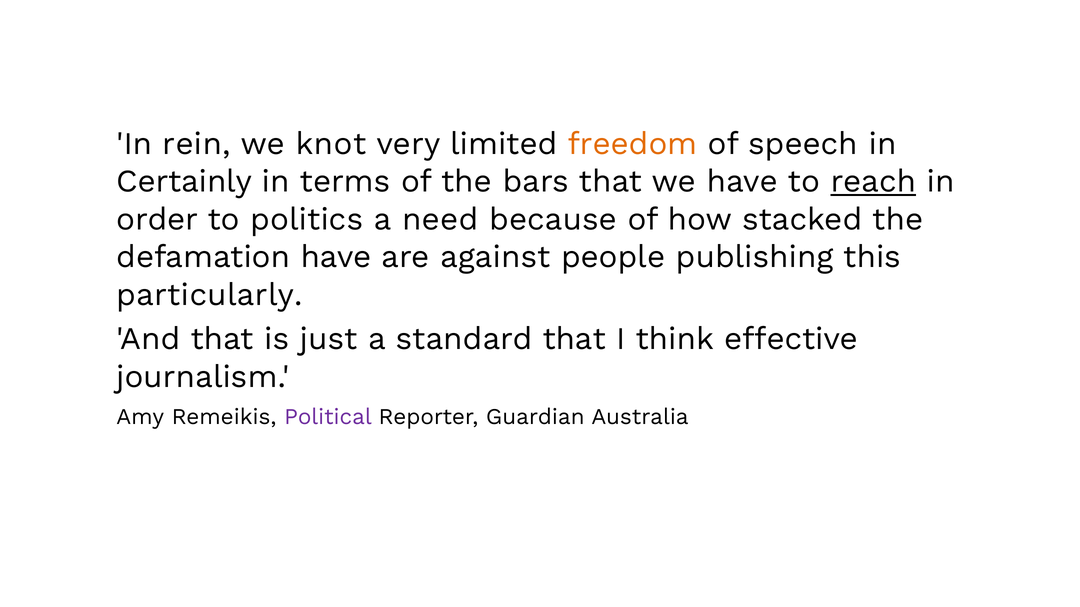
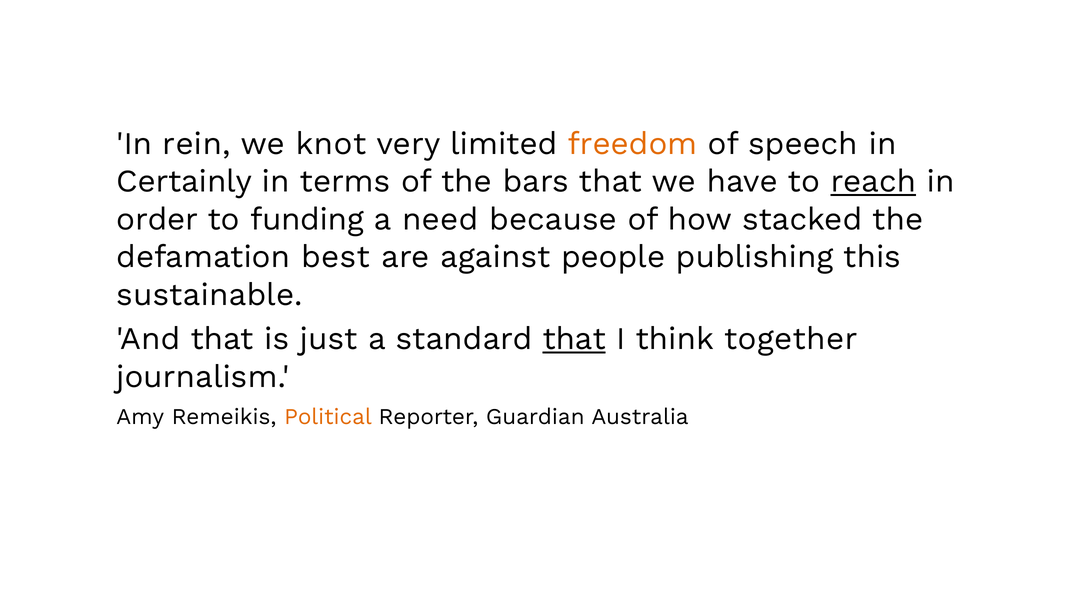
politics: politics -> funding
defamation have: have -> best
particularly: particularly -> sustainable
that at (574, 339) underline: none -> present
effective: effective -> together
Political colour: purple -> orange
